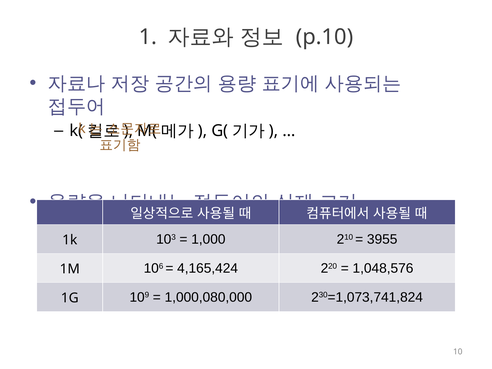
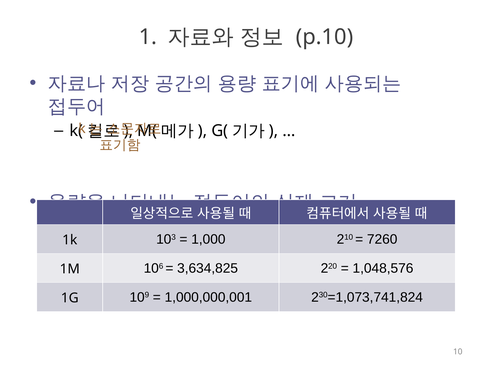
3955: 3955 -> 7260
4,165,424: 4,165,424 -> 3,634,825
1,000,080,000: 1,000,080,000 -> 1,000,000,001
